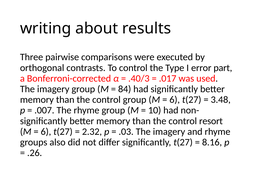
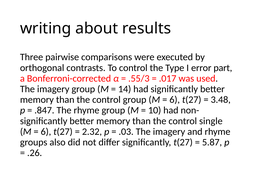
.40/3: .40/3 -> .55/3
84: 84 -> 14
.007: .007 -> .847
resort: resort -> single
8.16: 8.16 -> 5.87
